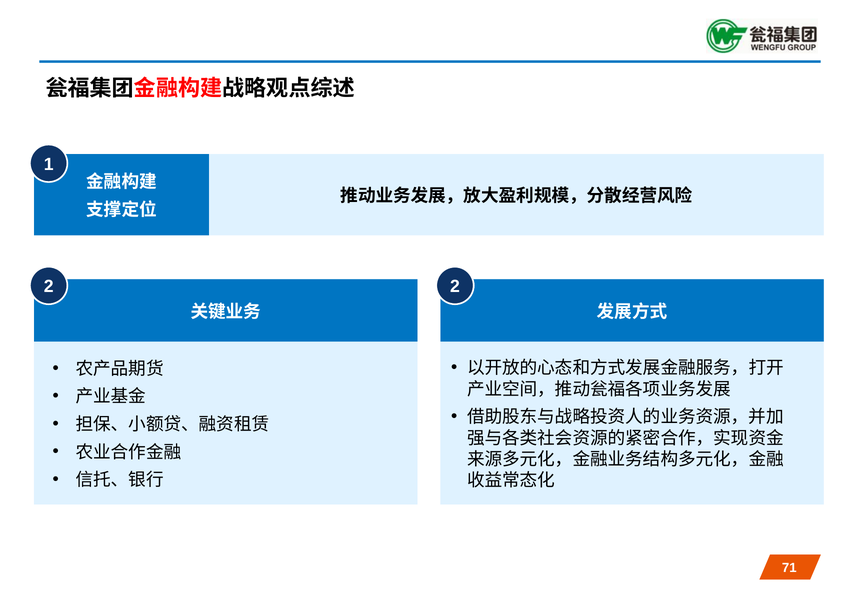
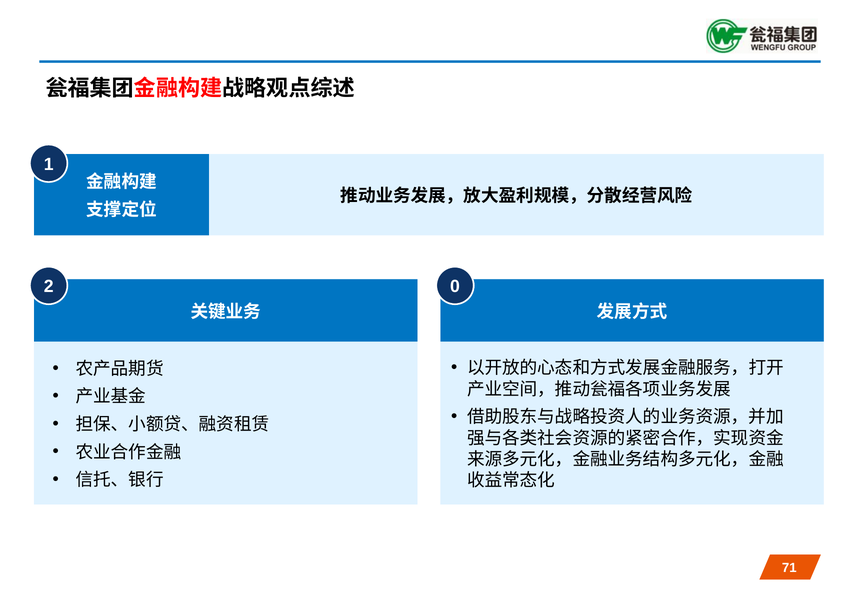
2 2: 2 -> 0
